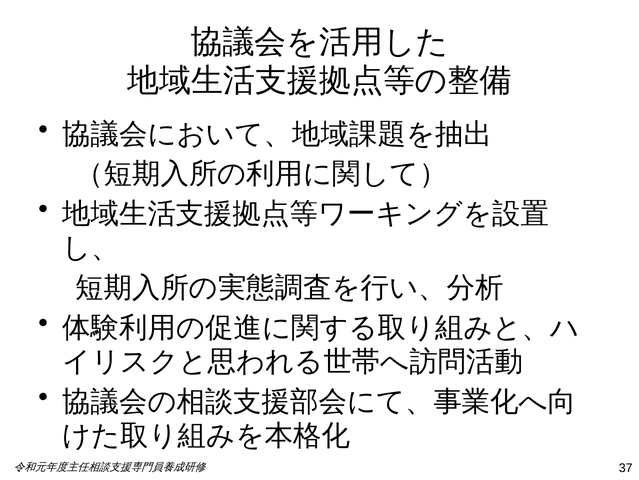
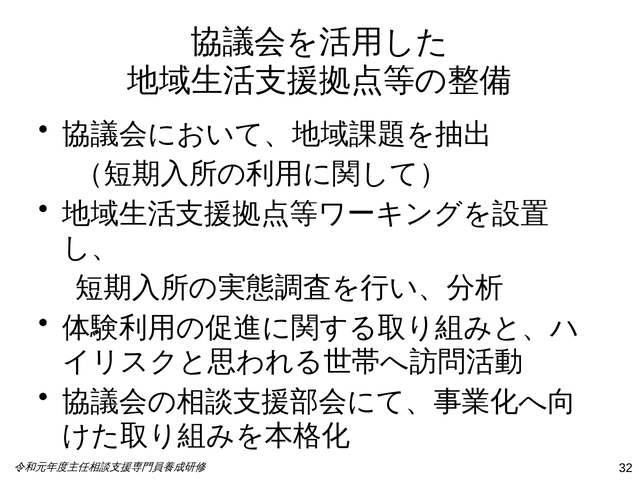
37: 37 -> 32
